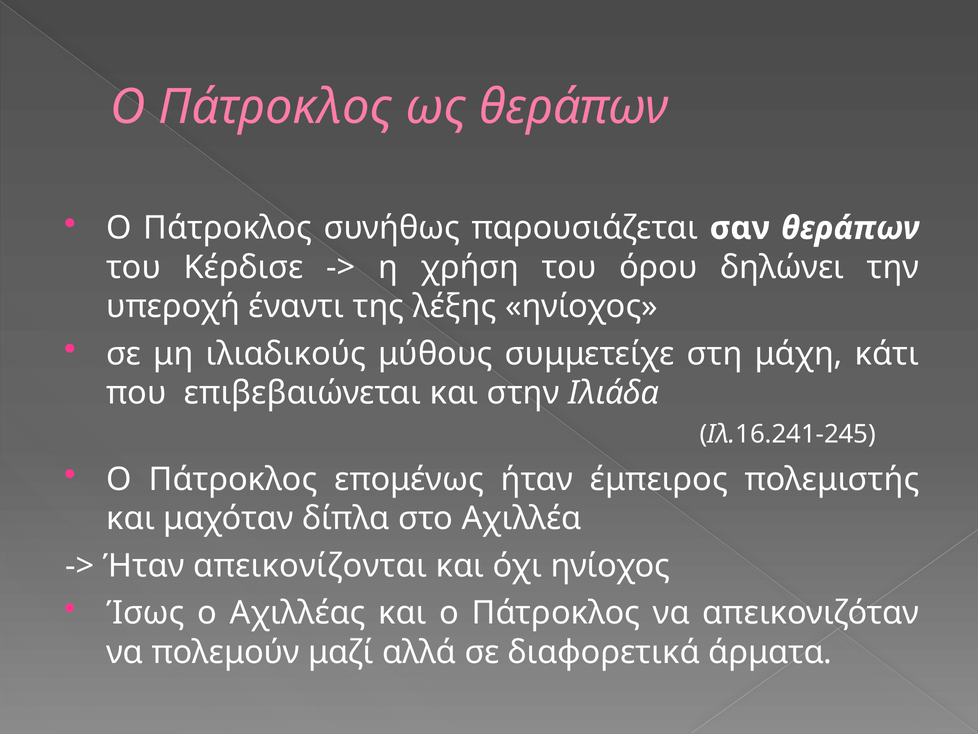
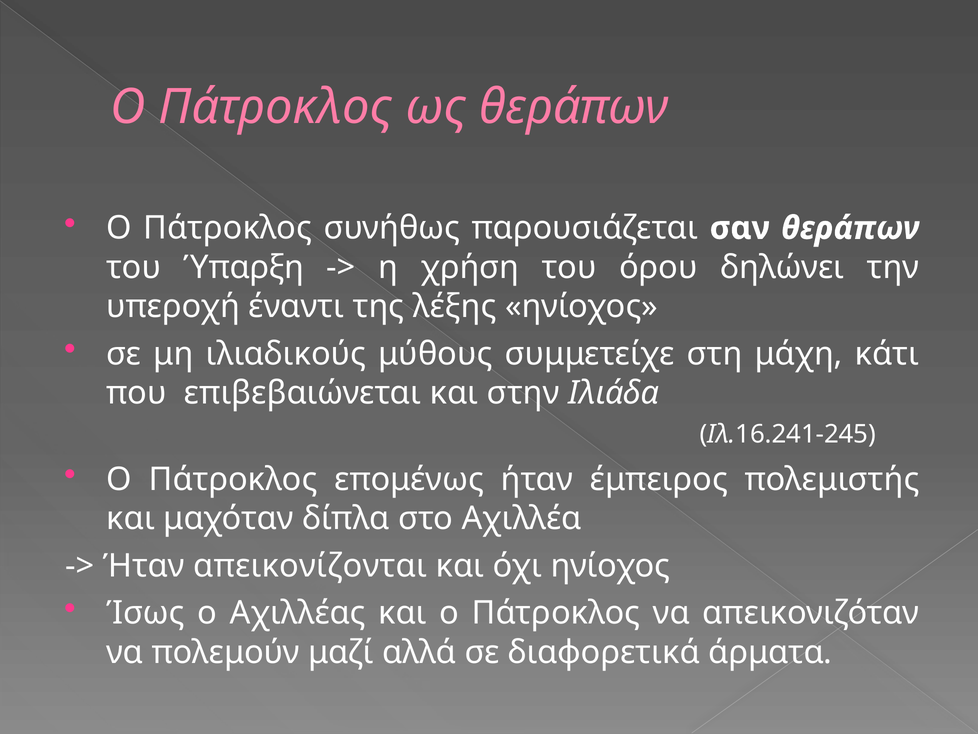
Κέρδισε: Κέρδισε -> Ύπαρξη
